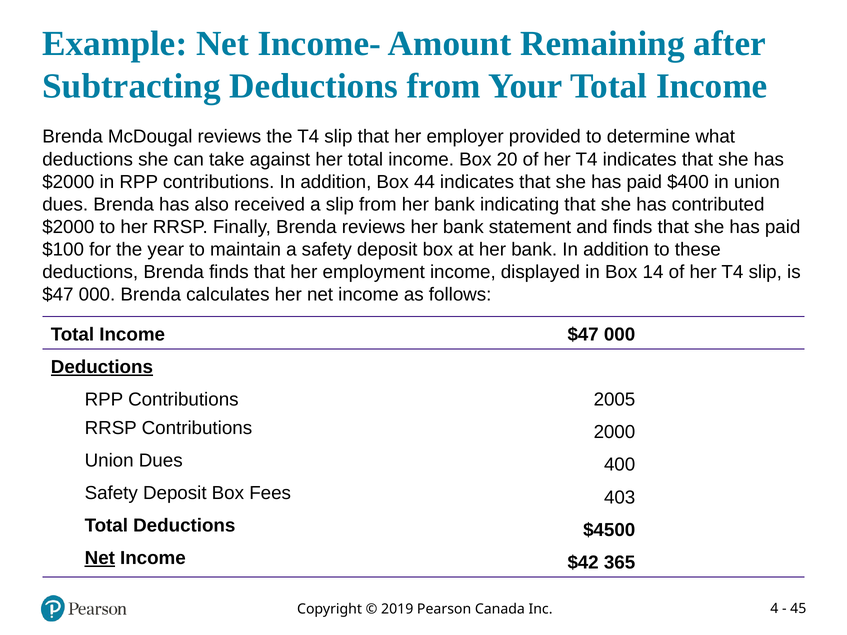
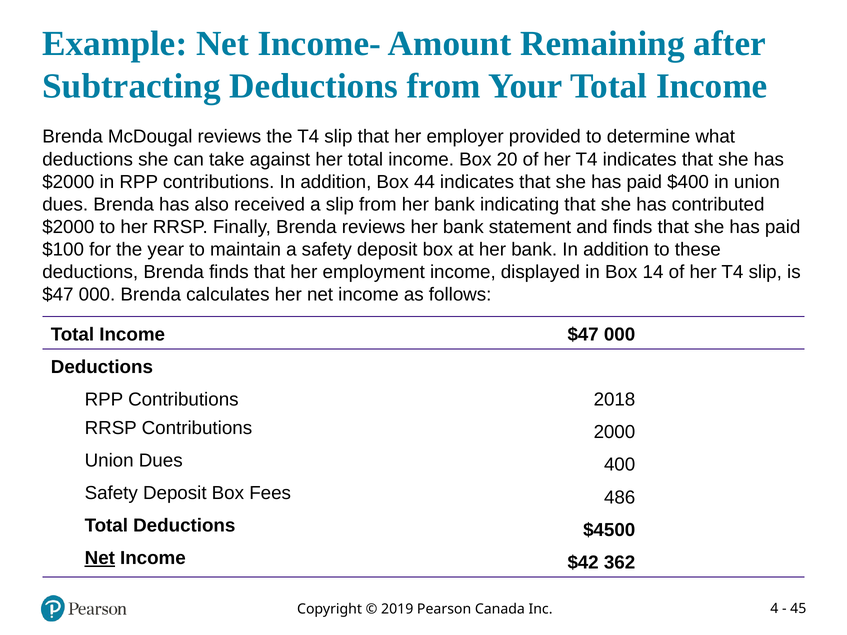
Deductions at (102, 367) underline: present -> none
2005: 2005 -> 2018
403: 403 -> 486
365: 365 -> 362
